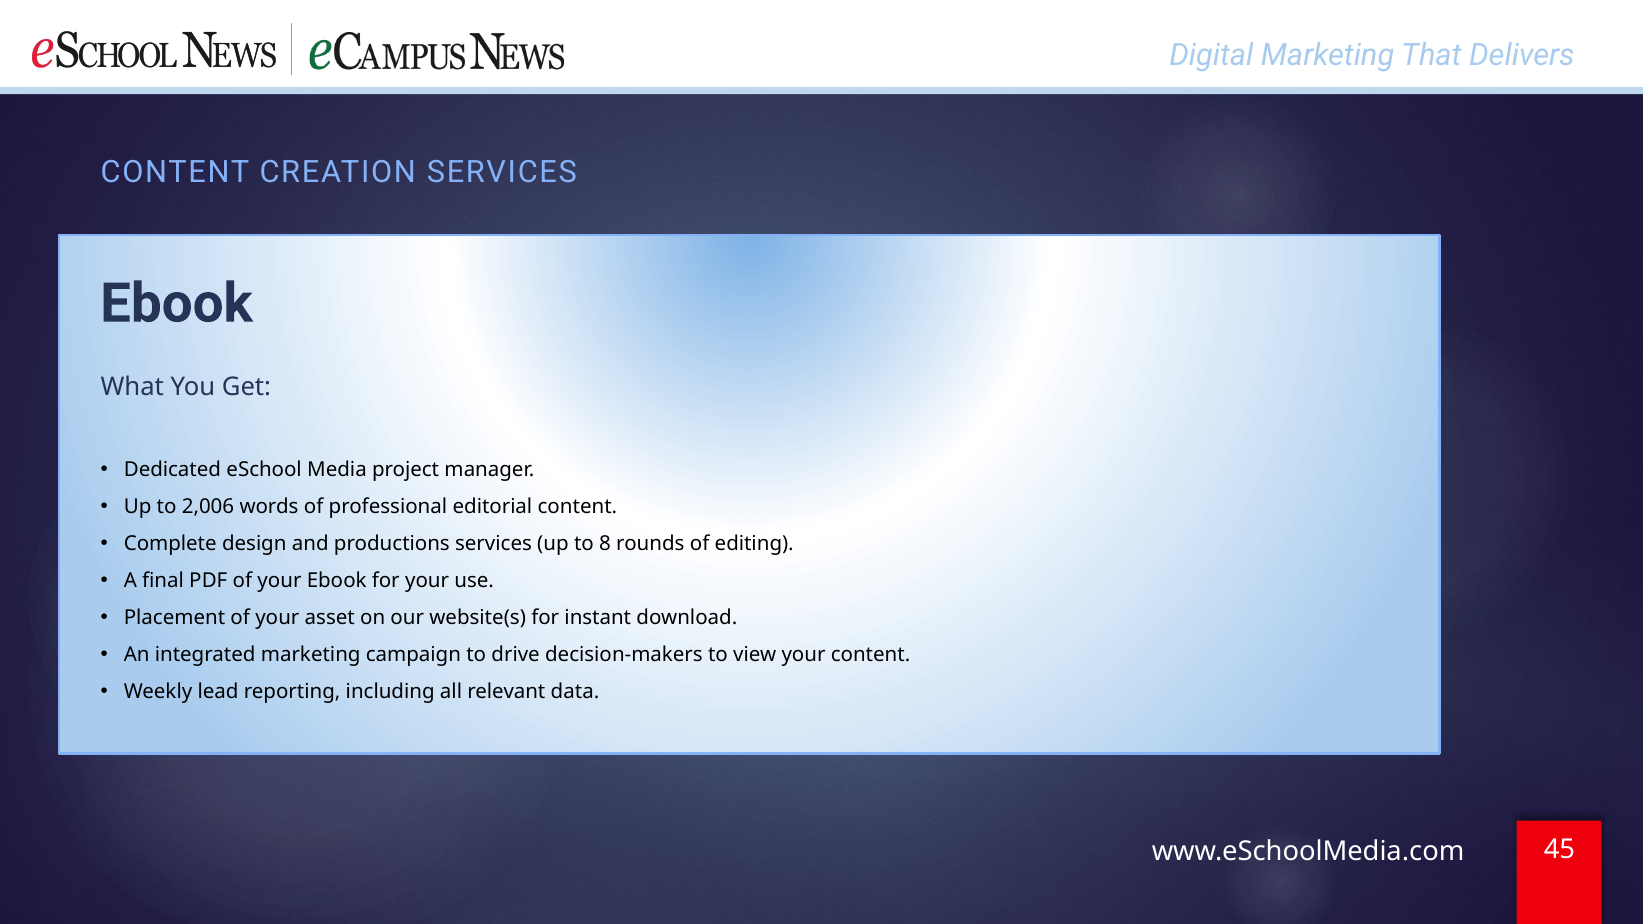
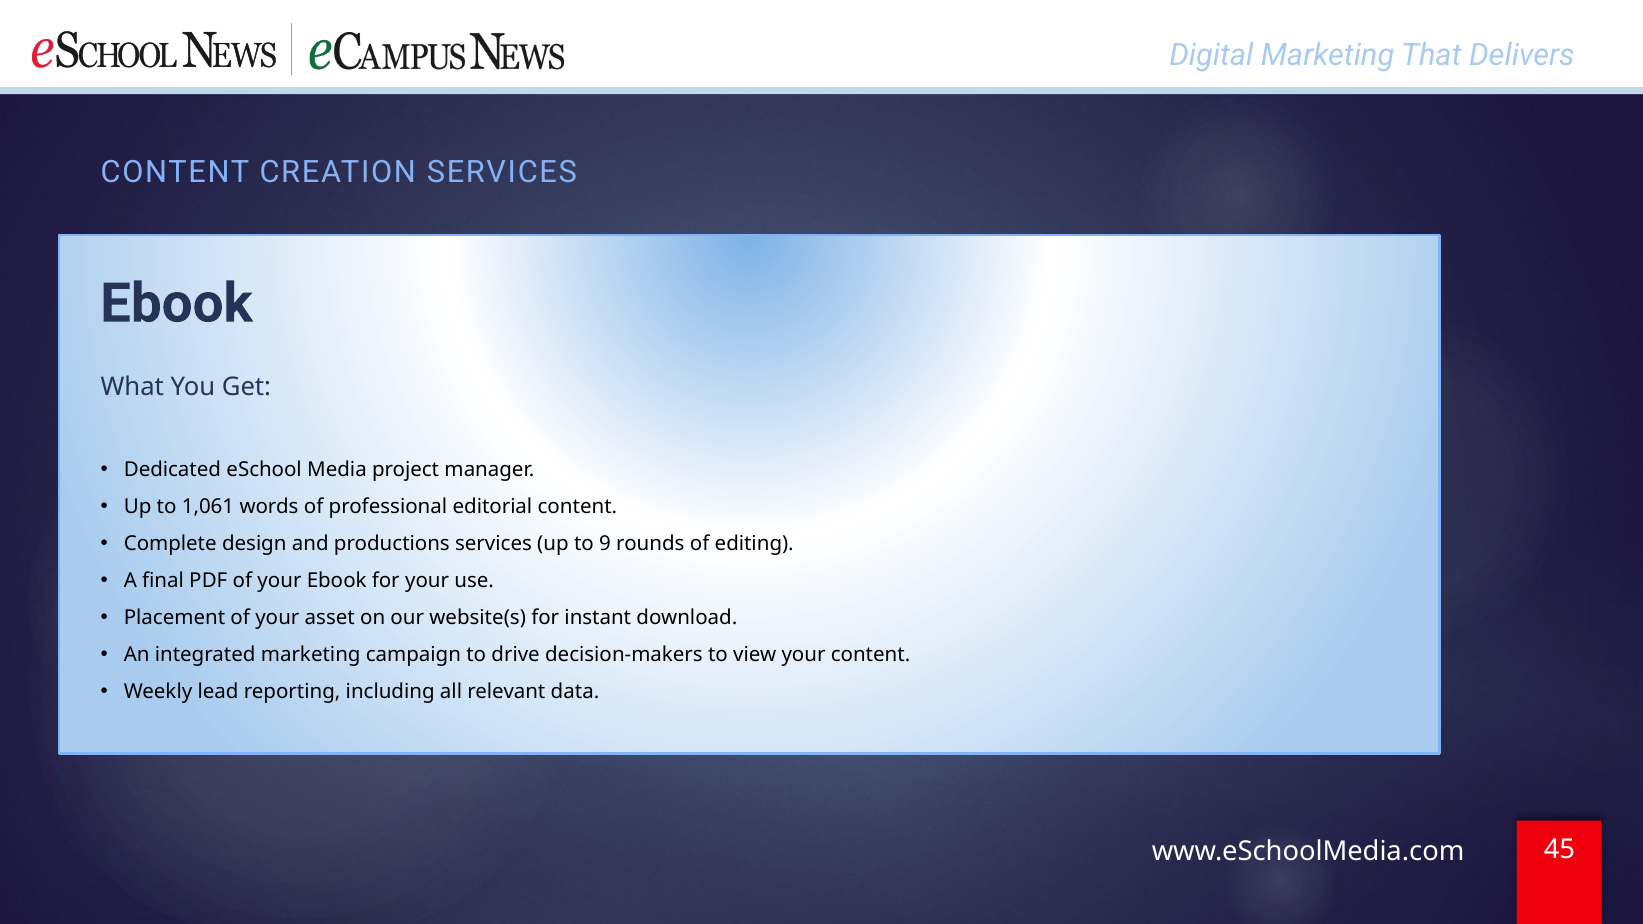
2,006: 2,006 -> 1,061
8: 8 -> 9
